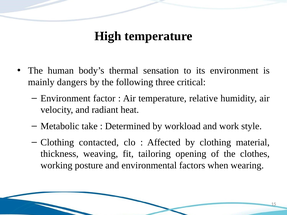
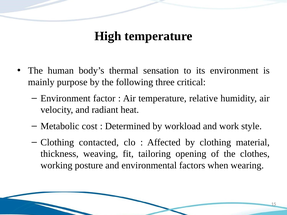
dangers: dangers -> purpose
take: take -> cost
